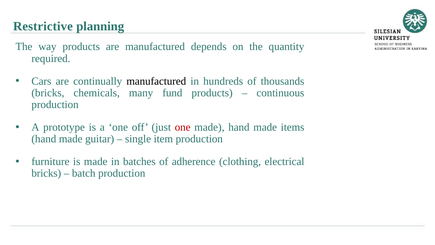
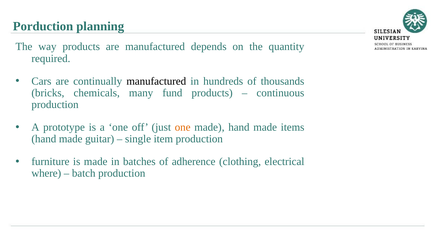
Restrictive: Restrictive -> Porduction
one at (183, 127) colour: red -> orange
bricks at (46, 173): bricks -> where
